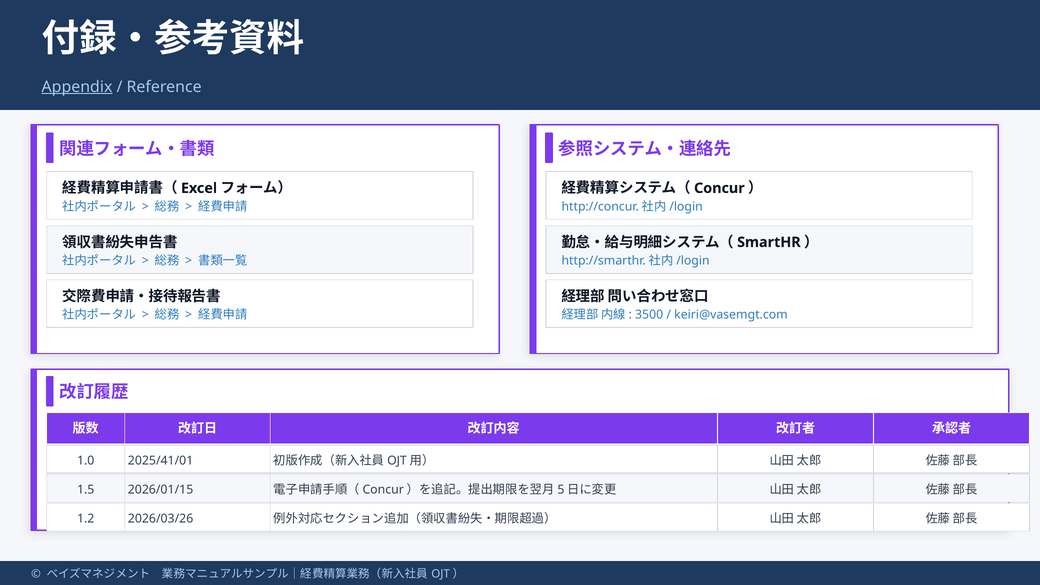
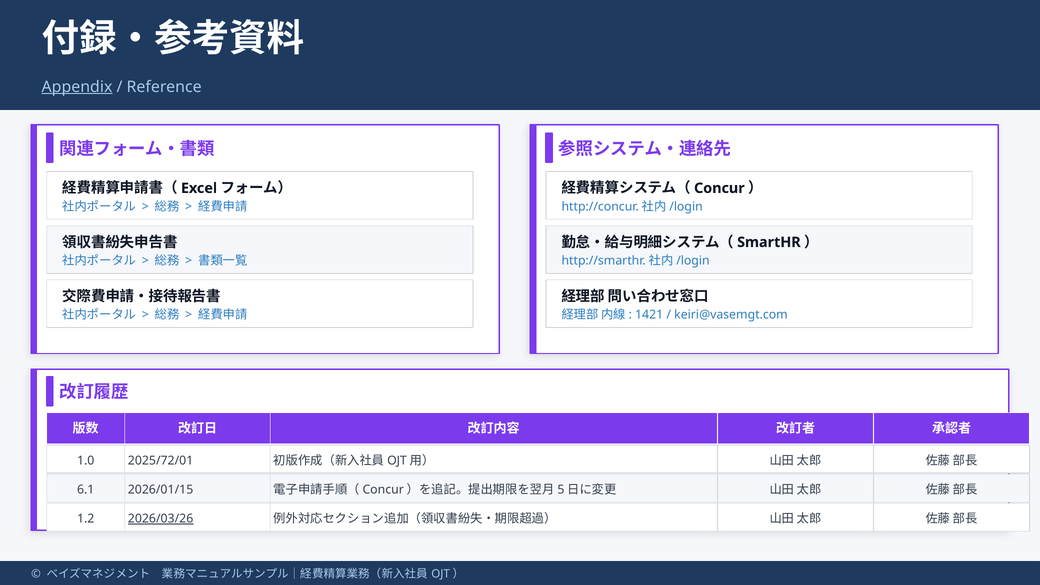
3500: 3500 -> 1421
2025/41/01: 2025/41/01 -> 2025/72/01
1.5: 1.5 -> 6.1
2026/03/26 underline: none -> present
